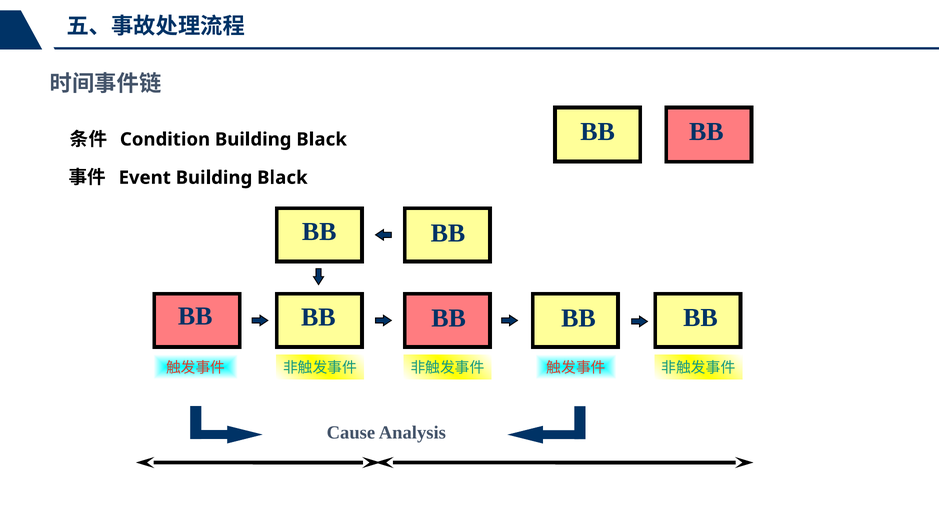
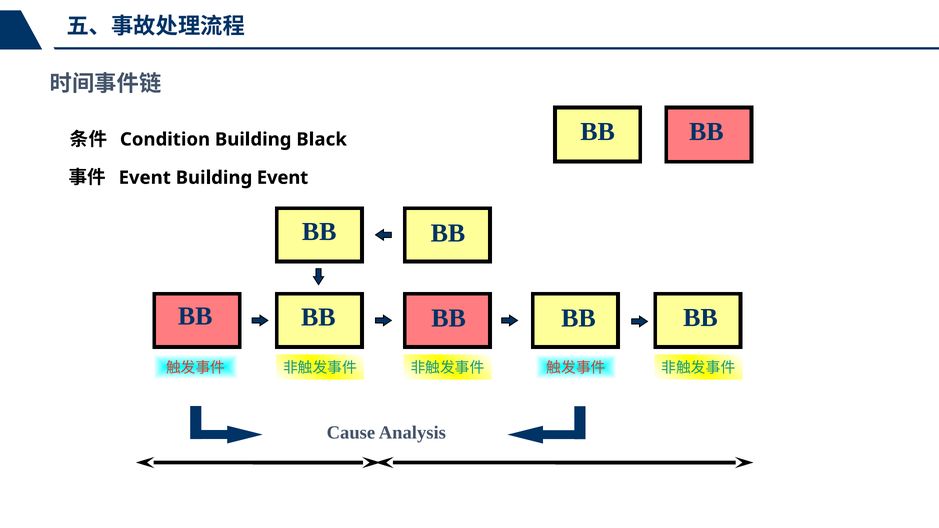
Event Building Black: Black -> Event
